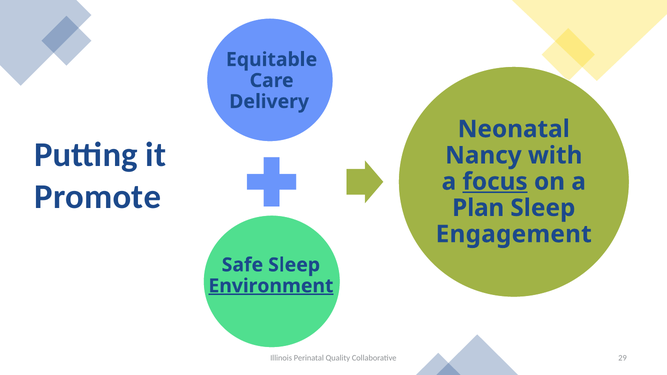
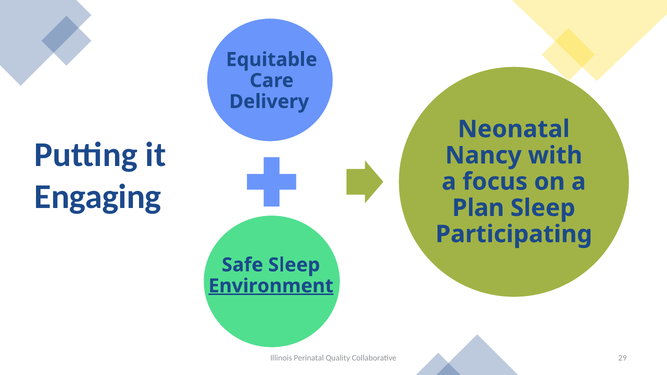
focus underline: present -> none
Promote: Promote -> Engaging
Engagement: Engagement -> Participating
